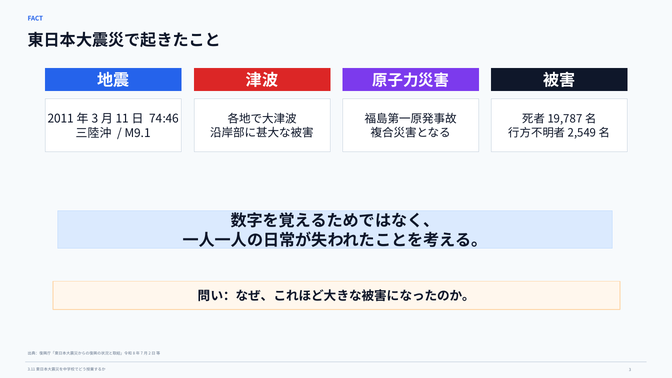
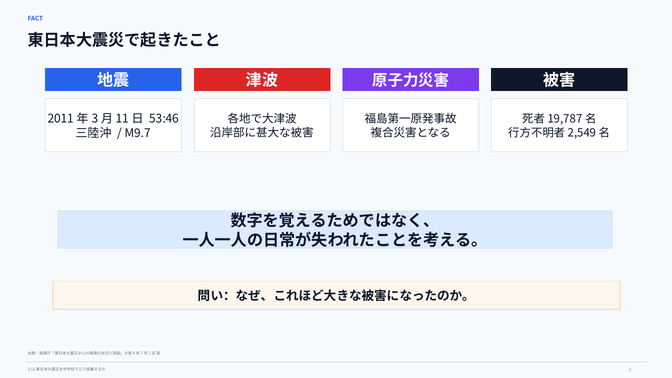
74:46: 74:46 -> 53:46
M9.1: M9.1 -> M9.7
